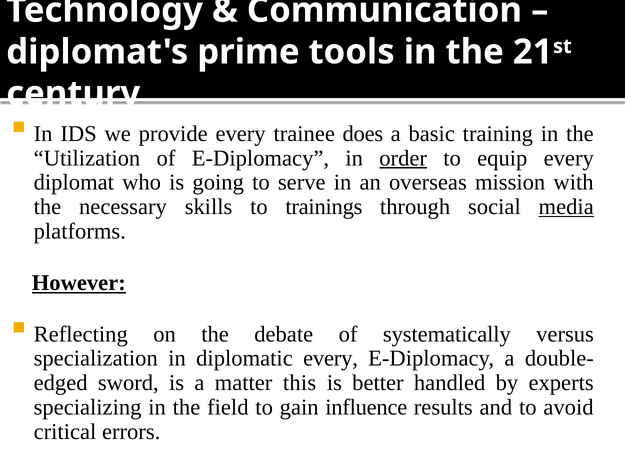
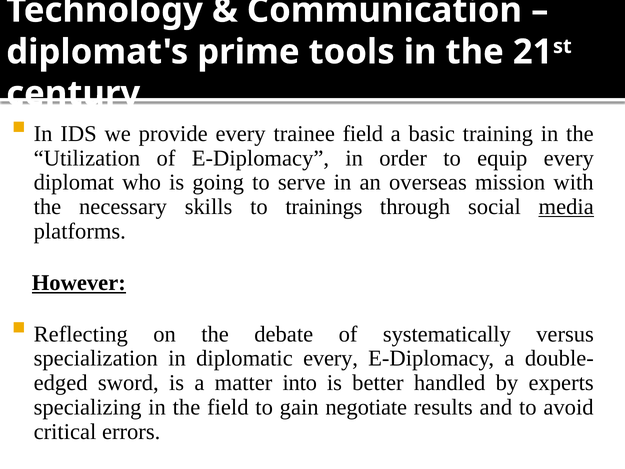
trainee does: does -> field
order underline: present -> none
this: this -> into
influence: influence -> negotiate
